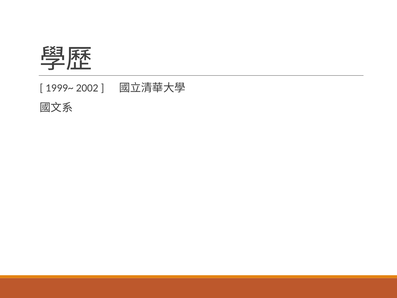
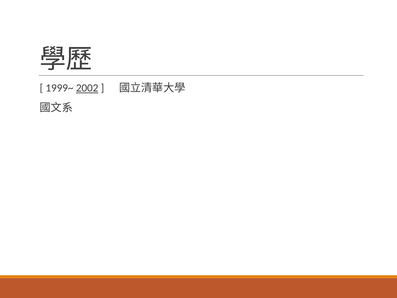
2002 underline: none -> present
